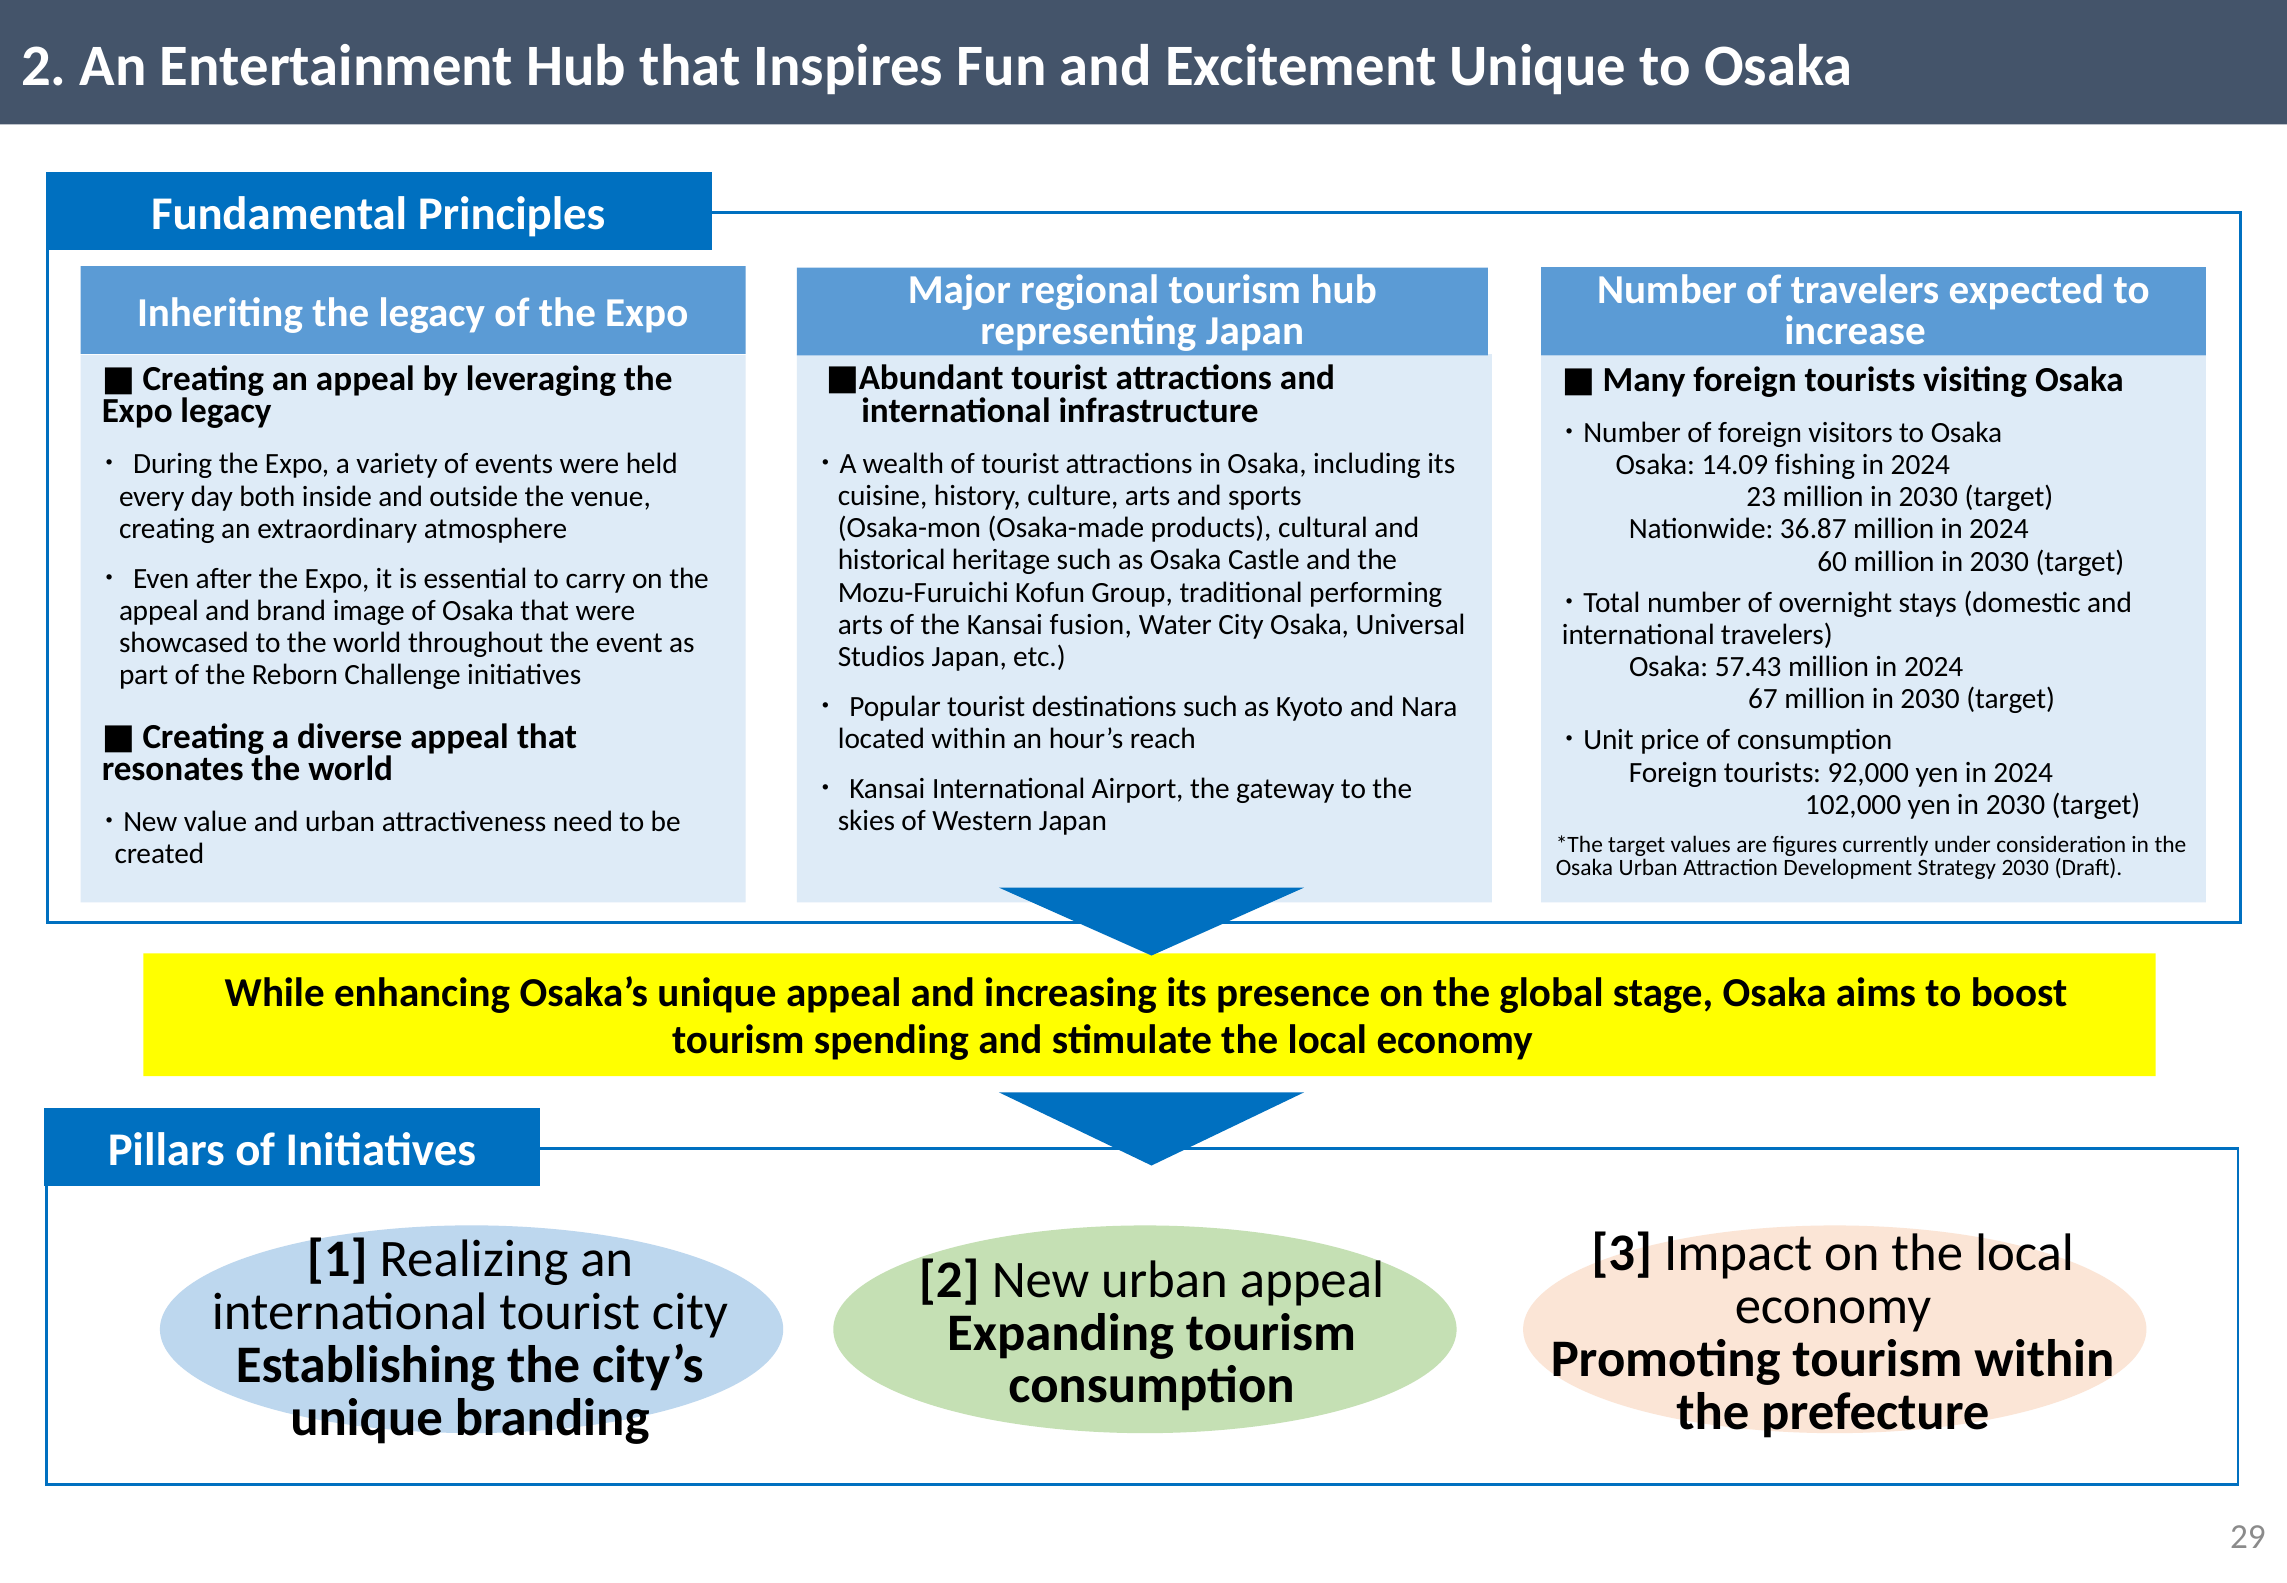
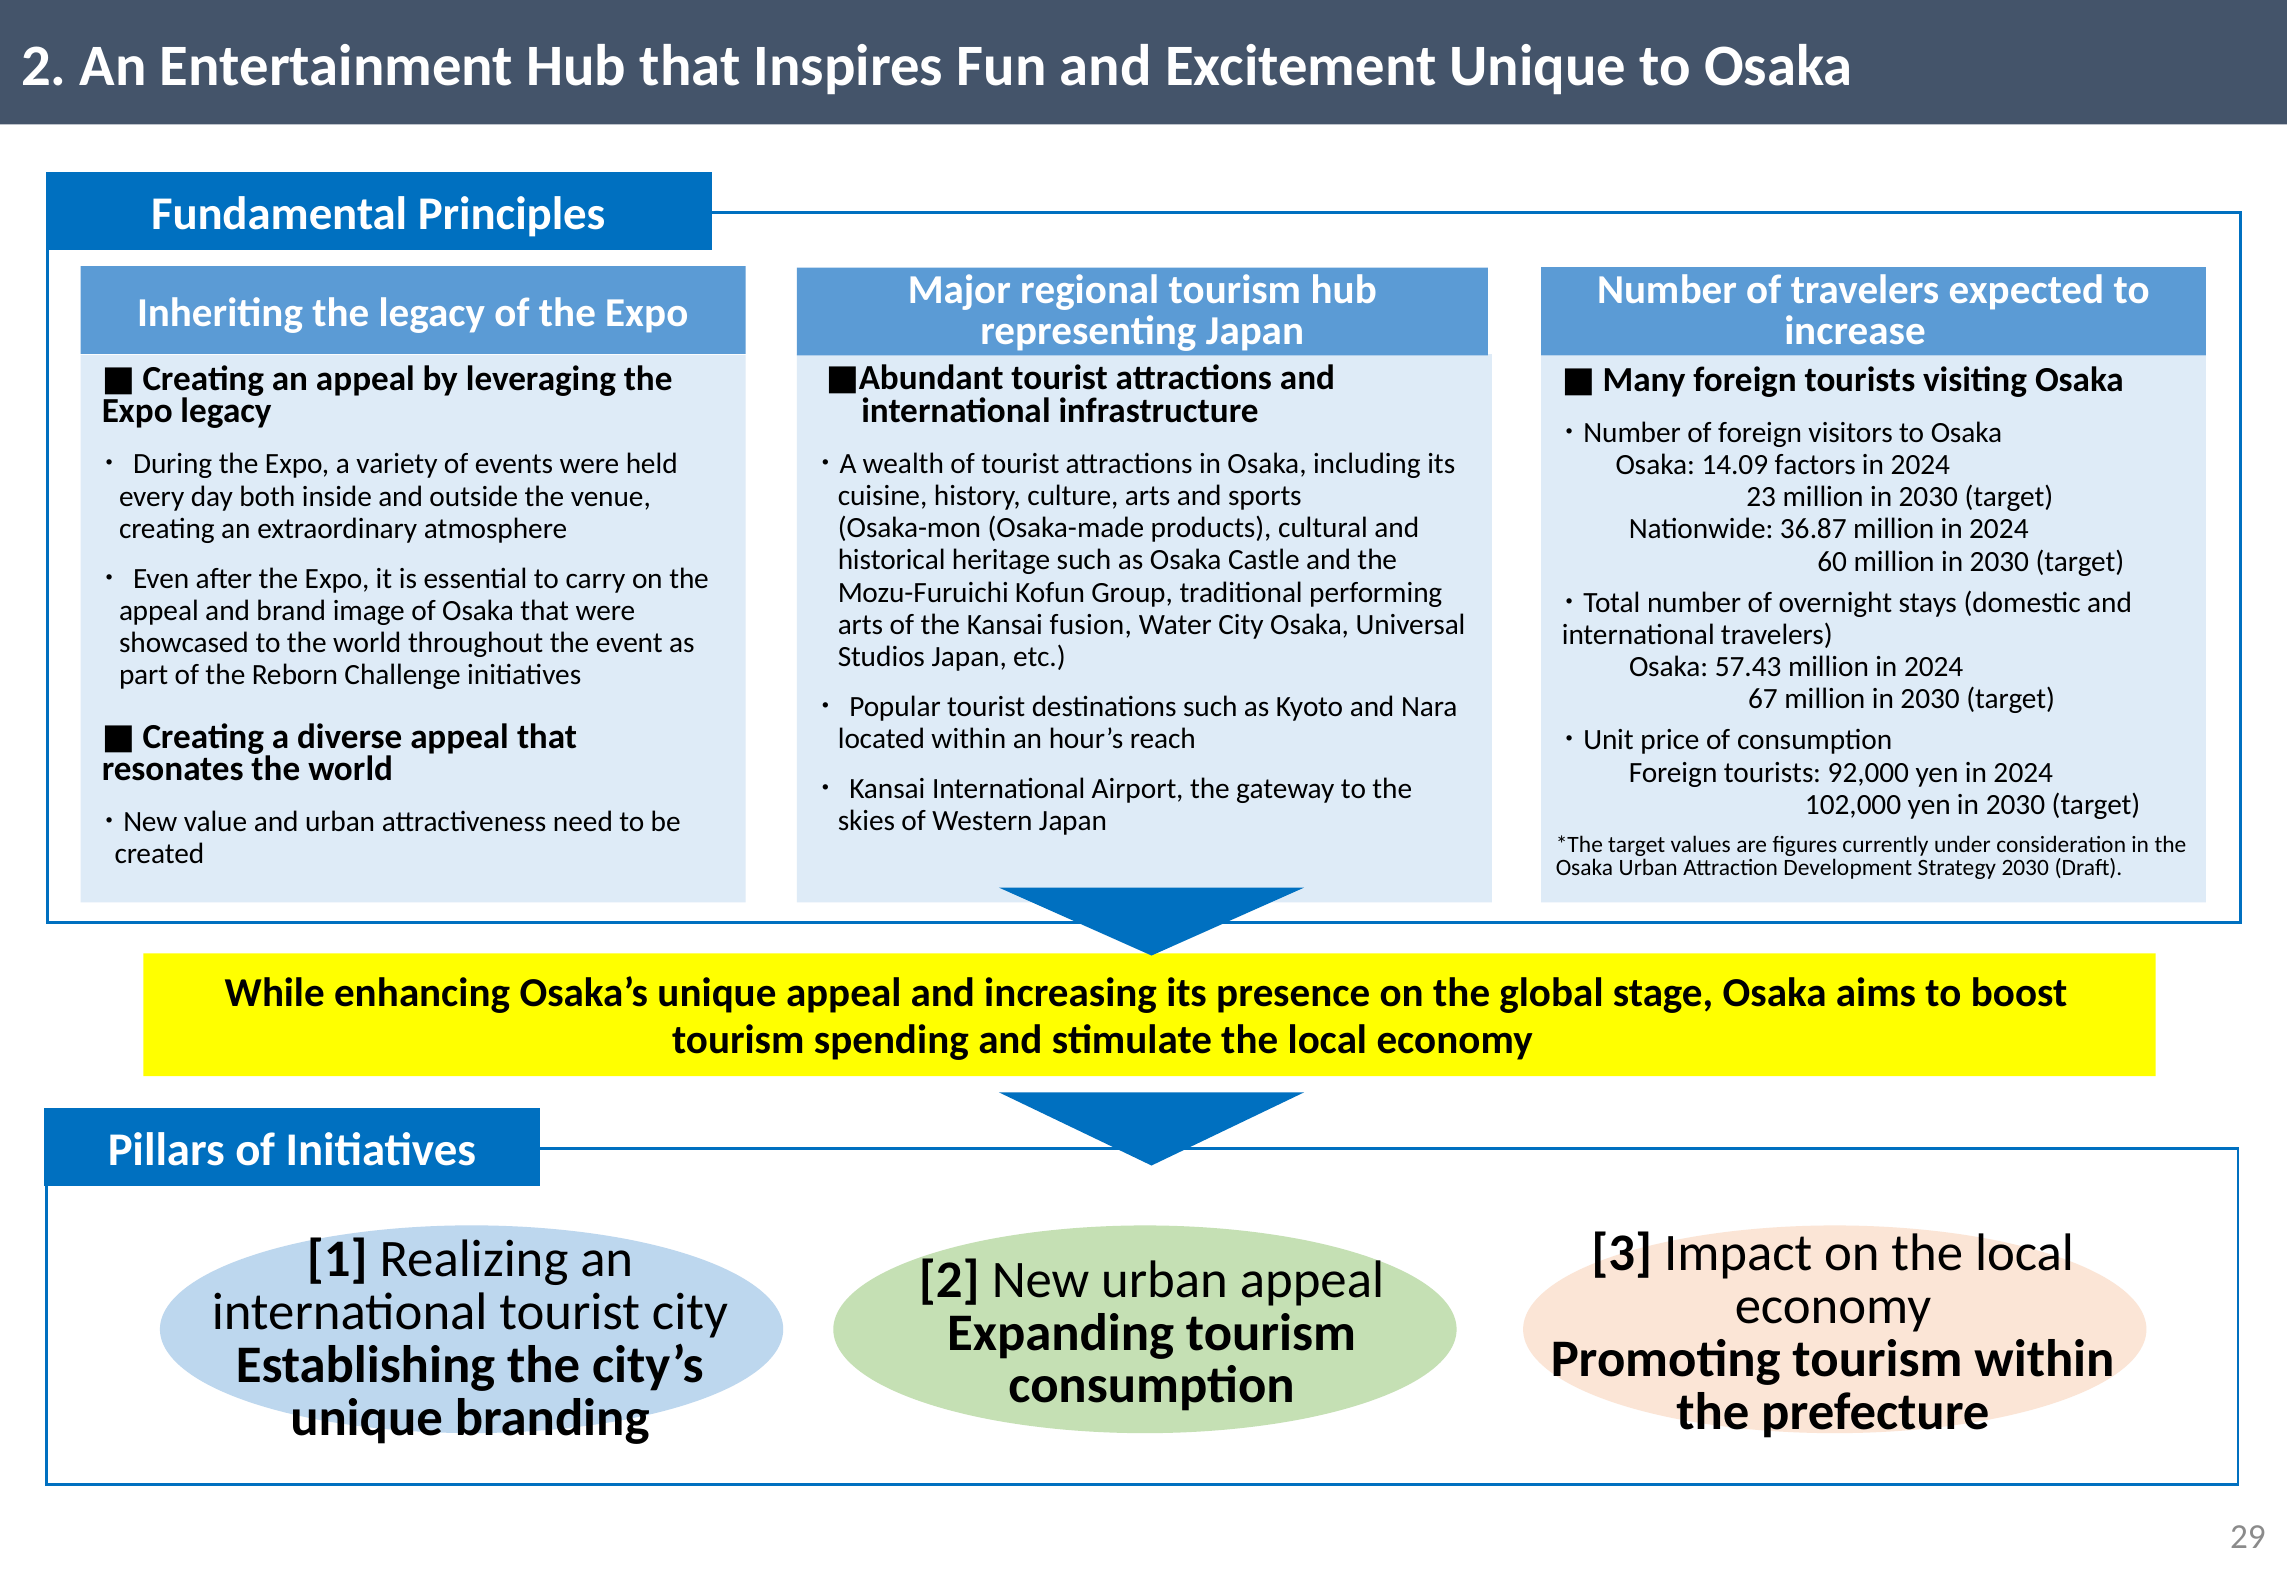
fishing: fishing -> factors
